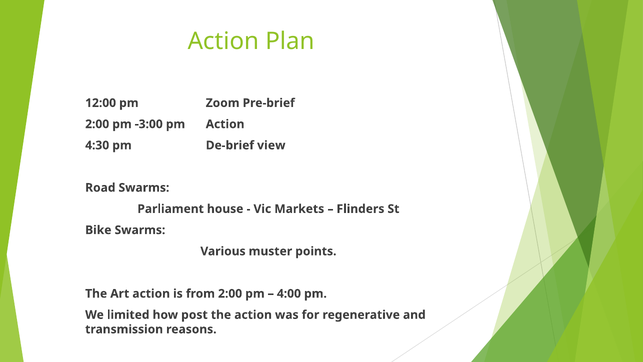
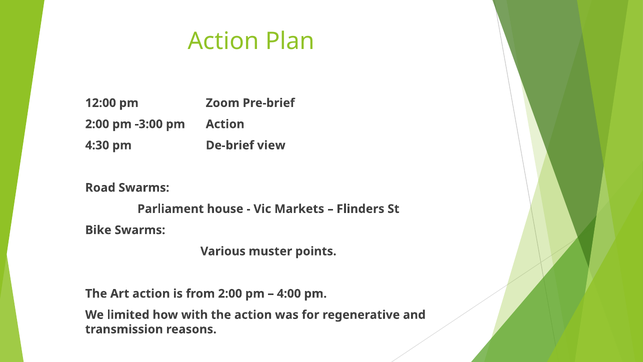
post: post -> with
